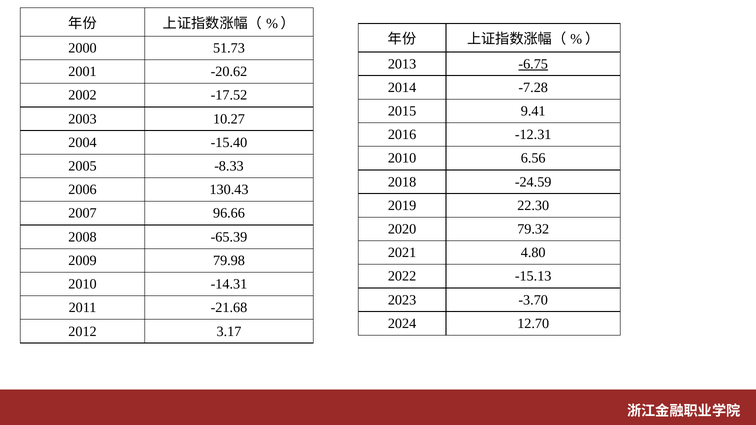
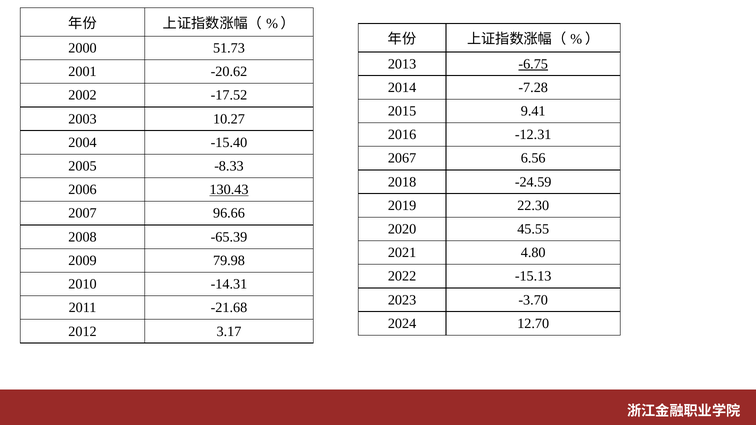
2010 at (402, 158): 2010 -> 2067
130.43 underline: none -> present
79.32: 79.32 -> 45.55
